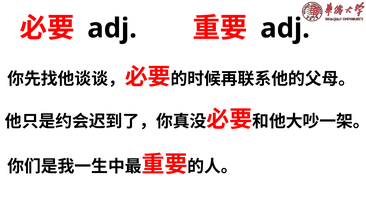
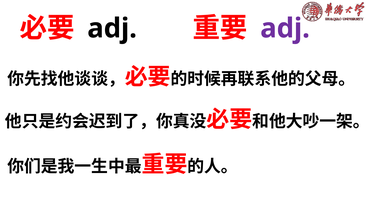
adj at (285, 28) colour: black -> purple
